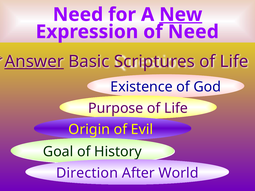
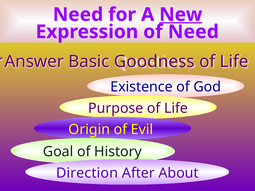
Answer underline: present -> none
Scriptures: Scriptures -> Goodness
World: World -> About
